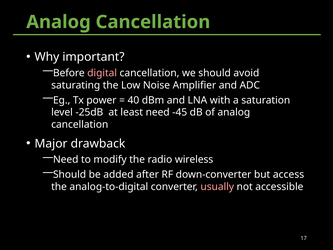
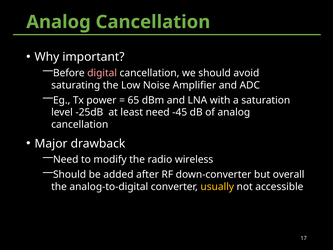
40: 40 -> 65
access: access -> overall
usually colour: pink -> yellow
